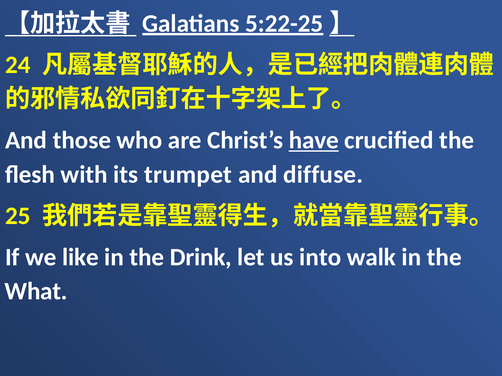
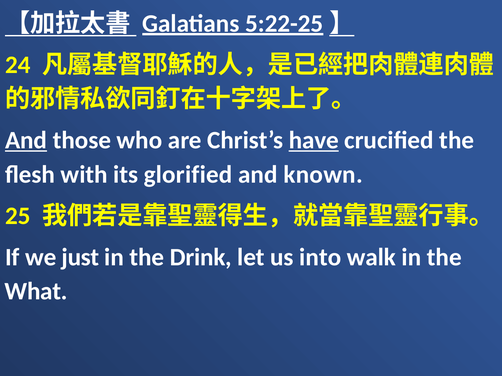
And at (26, 140) underline: none -> present
trumpet: trumpet -> glorified
diffuse: diffuse -> known
like: like -> just
